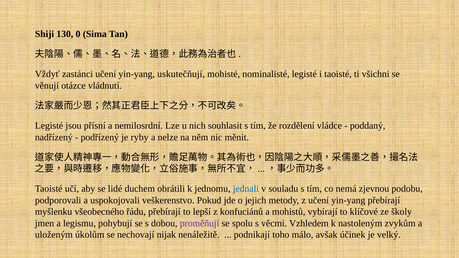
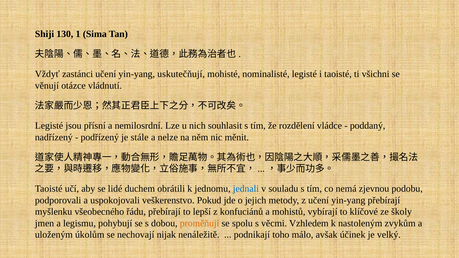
0: 0 -> 1
ryby: ryby -> stále
proměňují colour: purple -> orange
